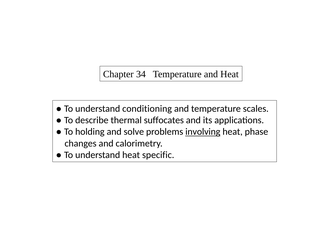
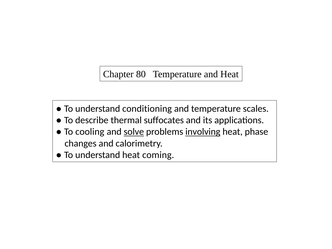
34: 34 -> 80
holding: holding -> cooling
solve underline: none -> present
specific: specific -> coming
